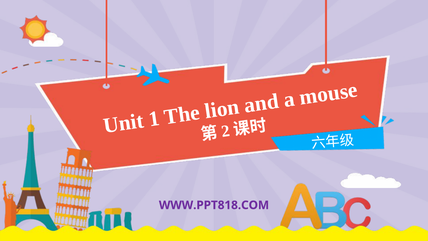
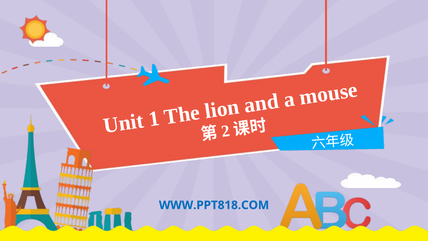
WWW.PPT818.COM colour: purple -> blue
